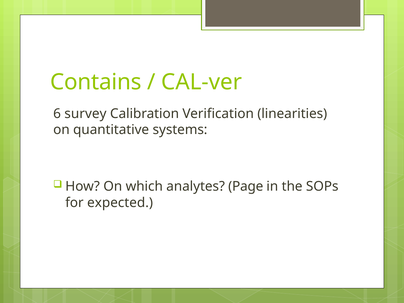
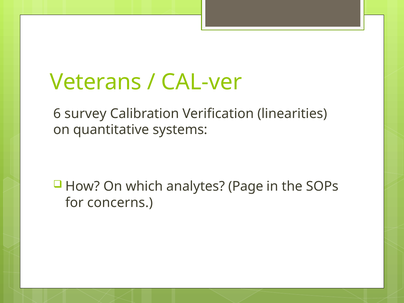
Contains: Contains -> Veterans
expected: expected -> concerns
